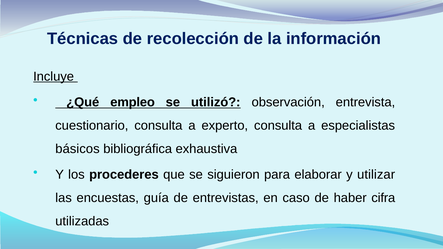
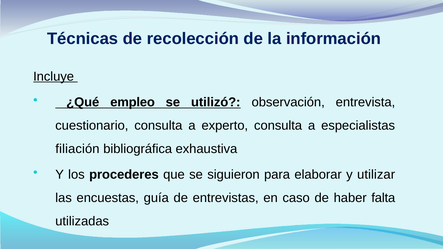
básicos: básicos -> filiación
cifra: cifra -> falta
